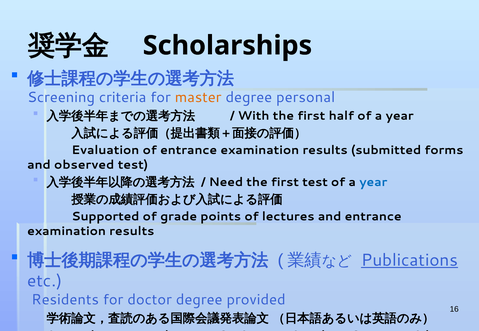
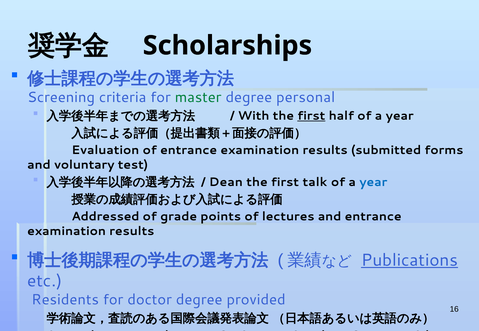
master colour: orange -> green
first at (311, 116) underline: none -> present
observed: observed -> voluntary
Need: Need -> Dean
first test: test -> talk
Supported: Supported -> Addressed
